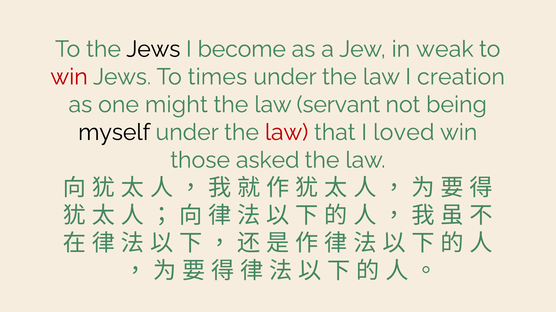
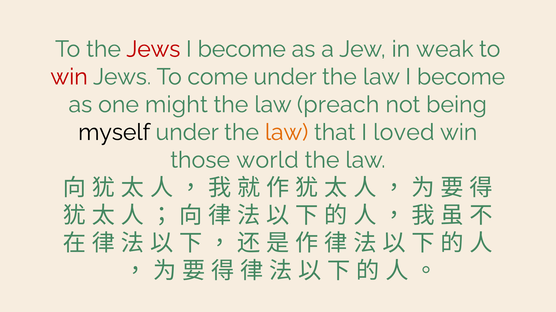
Jews at (153, 49) colour: black -> red
times: times -> come
law I creation: creation -> become
servant: servant -> preach
law at (287, 133) colour: red -> orange
asked: asked -> world
